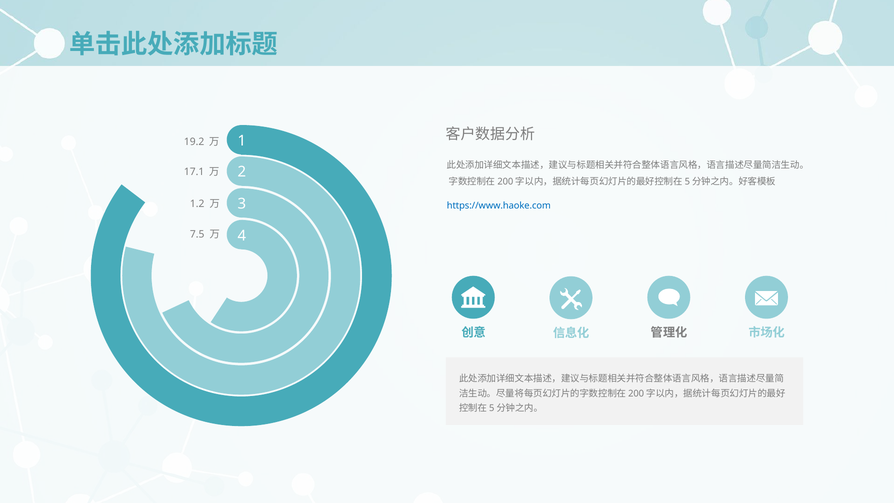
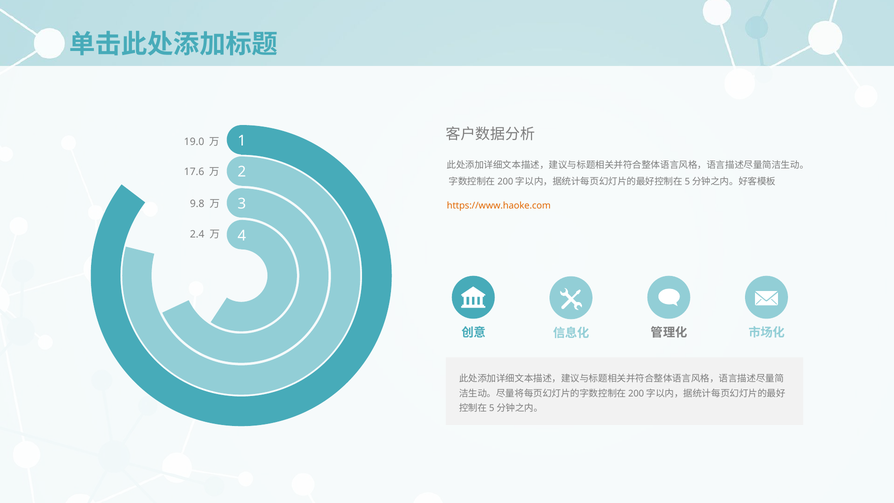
19.2: 19.2 -> 19.0
17.1: 17.1 -> 17.6
1.2: 1.2 -> 9.8
https://www.haoke.com colour: blue -> orange
7.5: 7.5 -> 2.4
